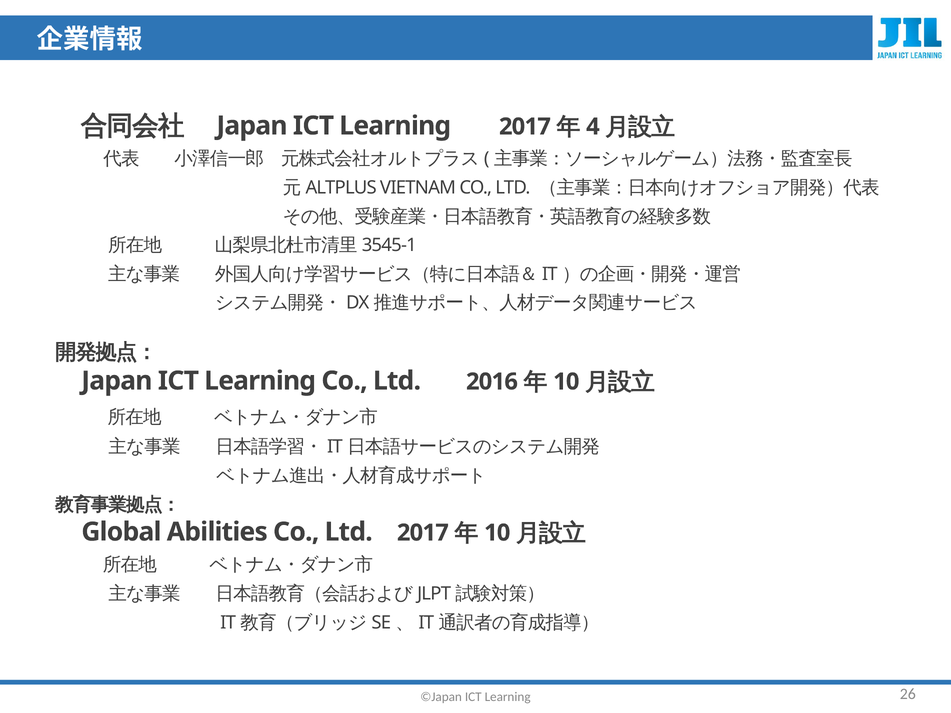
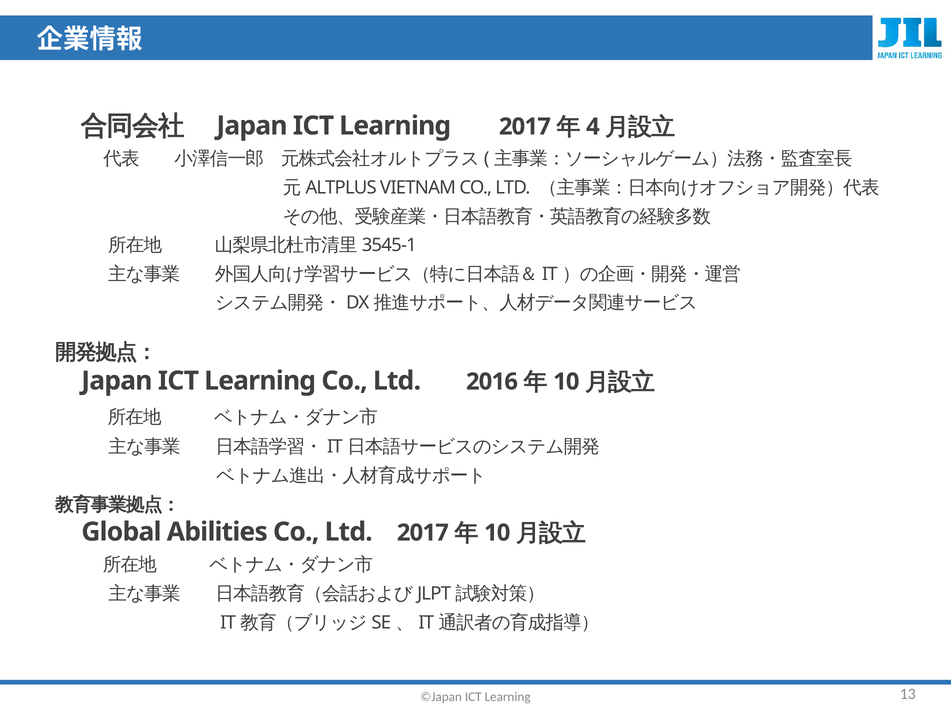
26: 26 -> 13
